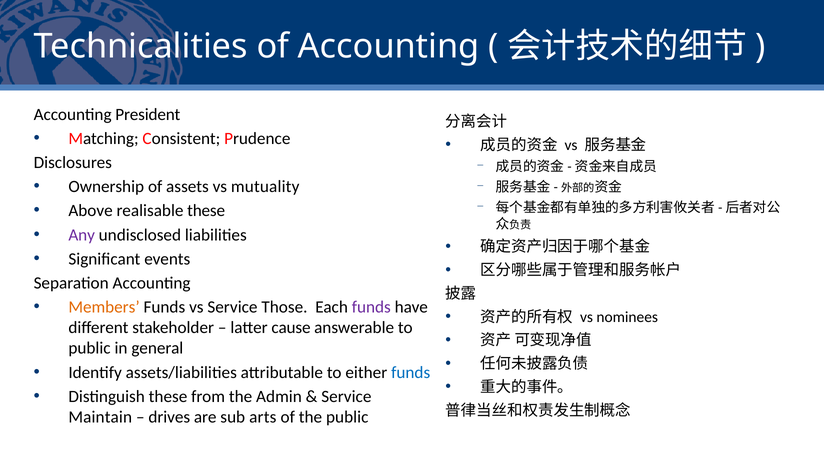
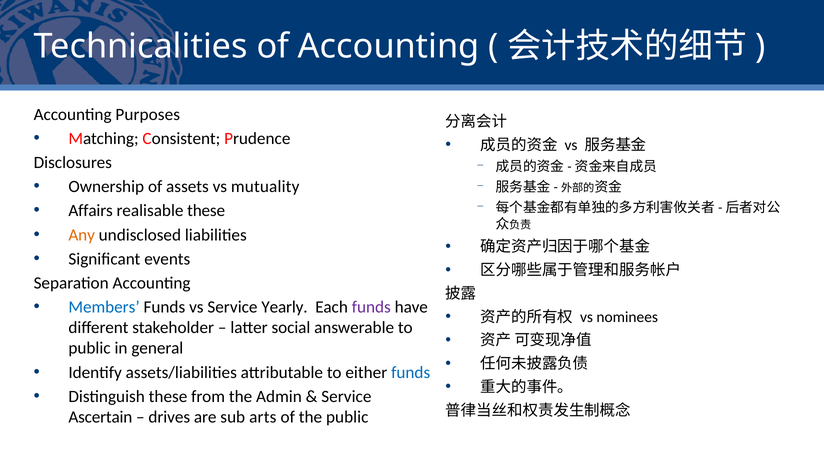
President: President -> Purposes
Above: Above -> Affairs
Any colour: purple -> orange
Members colour: orange -> blue
Those: Those -> Yearly
cause: cause -> social
Maintain: Maintain -> Ascertain
